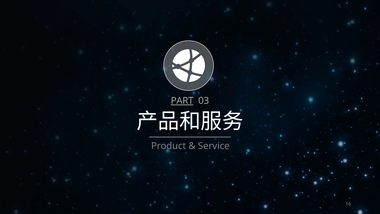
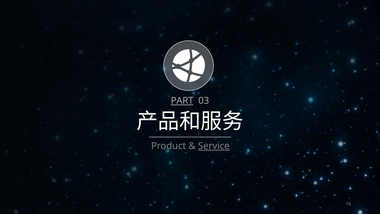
Service underline: none -> present
